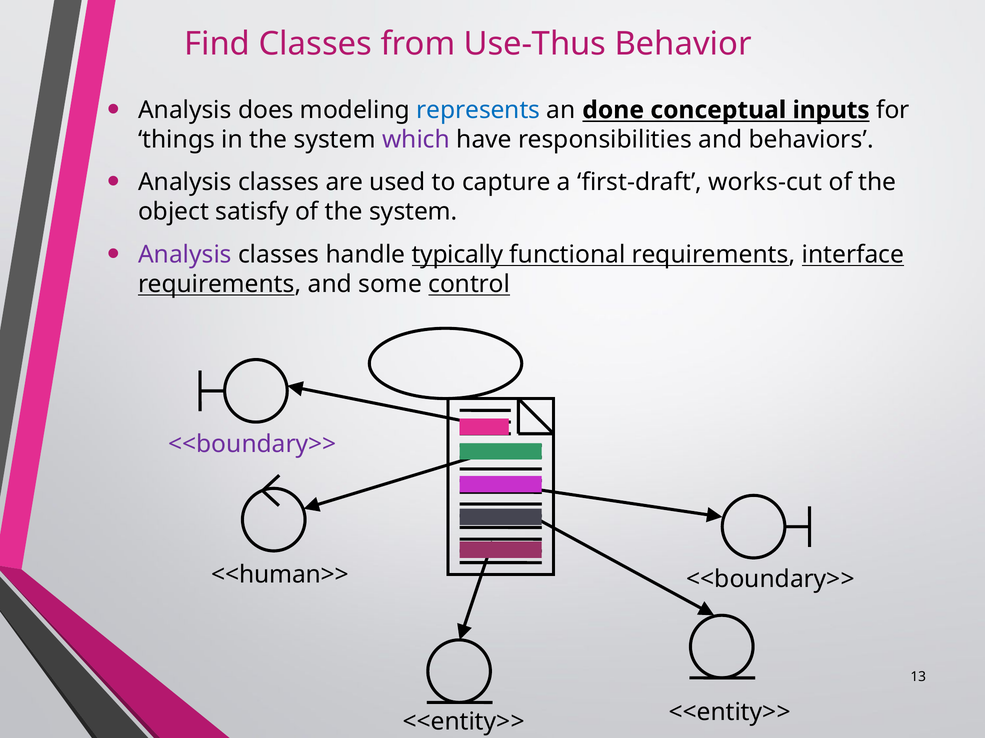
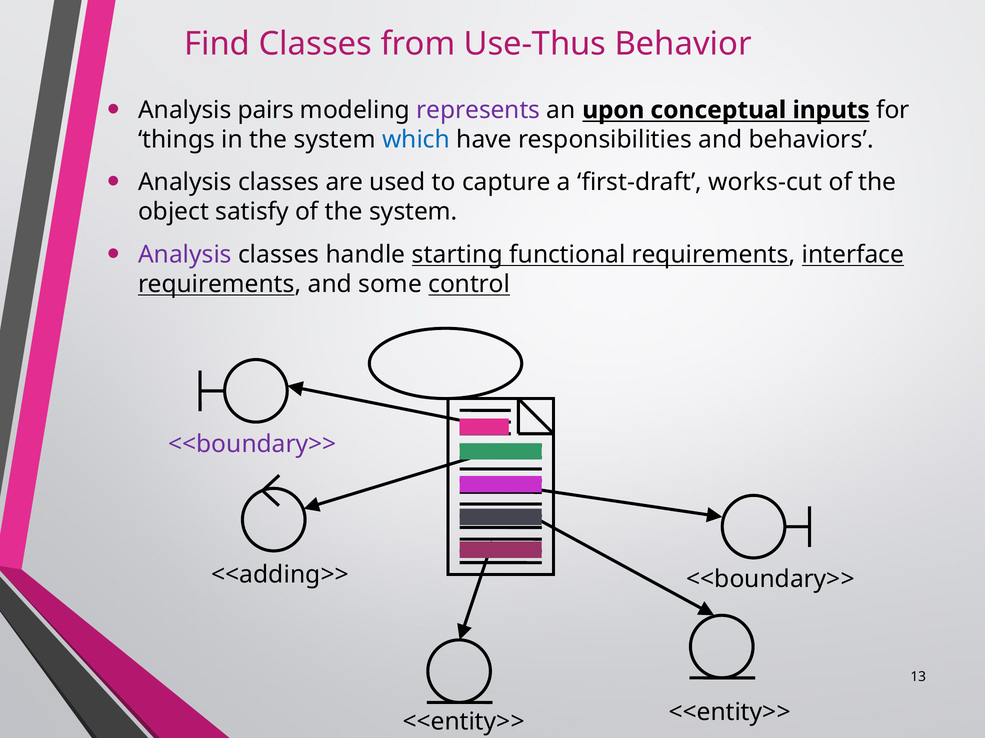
does: does -> pairs
represents colour: blue -> purple
done: done -> upon
which colour: purple -> blue
typically: typically -> starting
<<human>>: <<human>> -> <<adding>>
